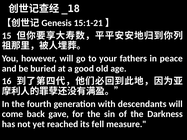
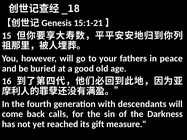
gave: gave -> calls
fell: fell -> gift
